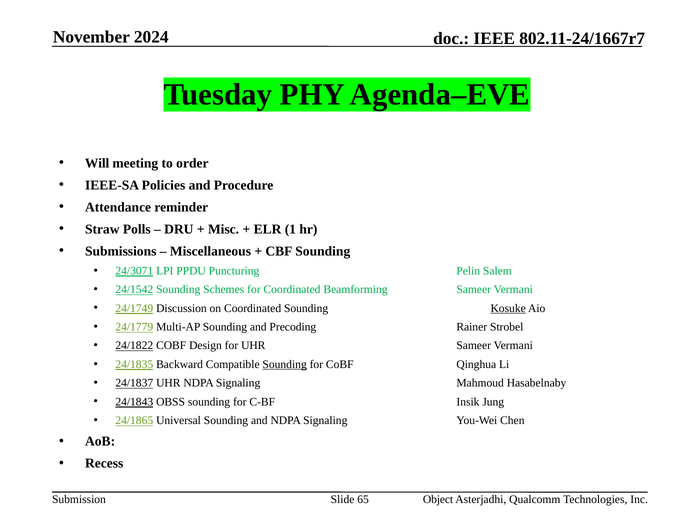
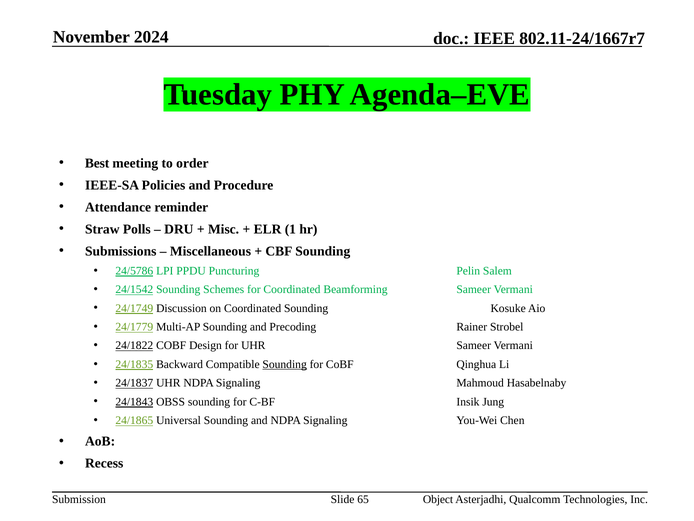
Will: Will -> Best
24/3071: 24/3071 -> 24/5786
Kosuke underline: present -> none
